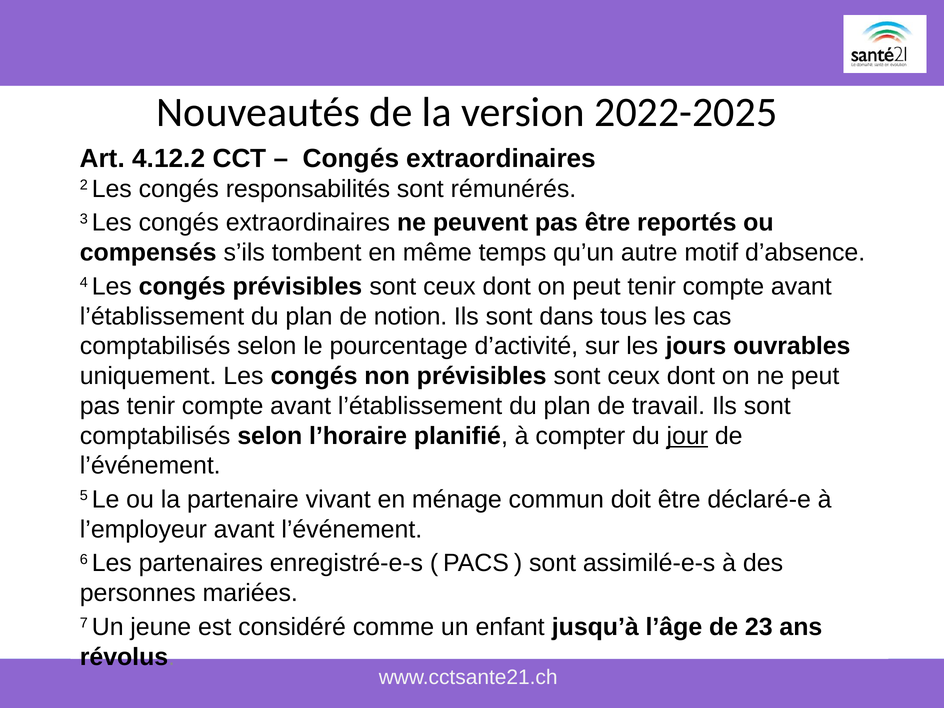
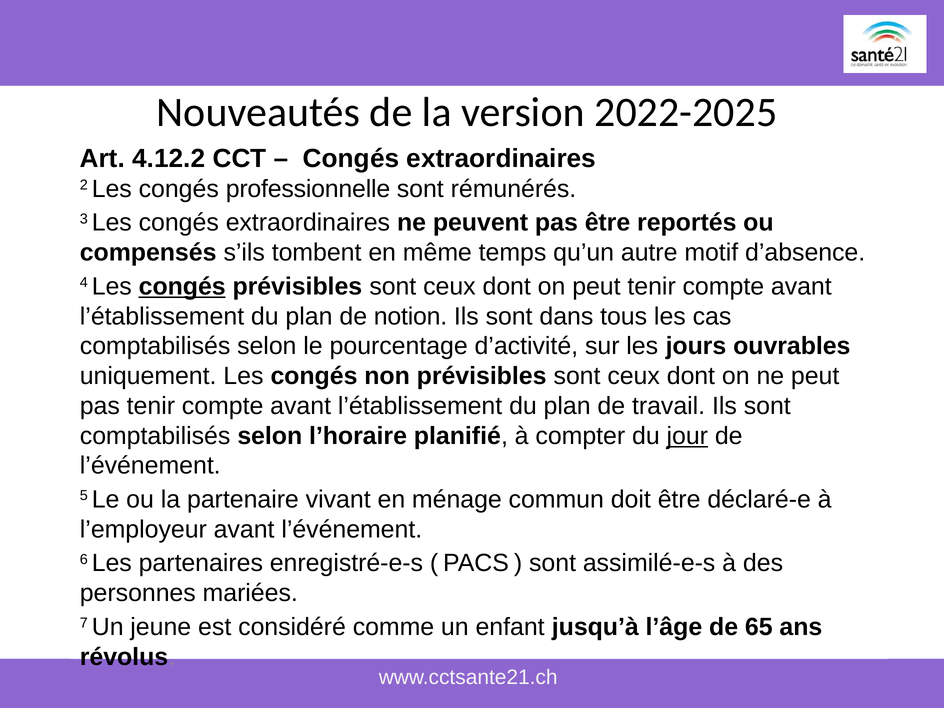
responsabilités: responsabilités -> professionnelle
congés at (182, 286) underline: none -> present
23: 23 -> 65
